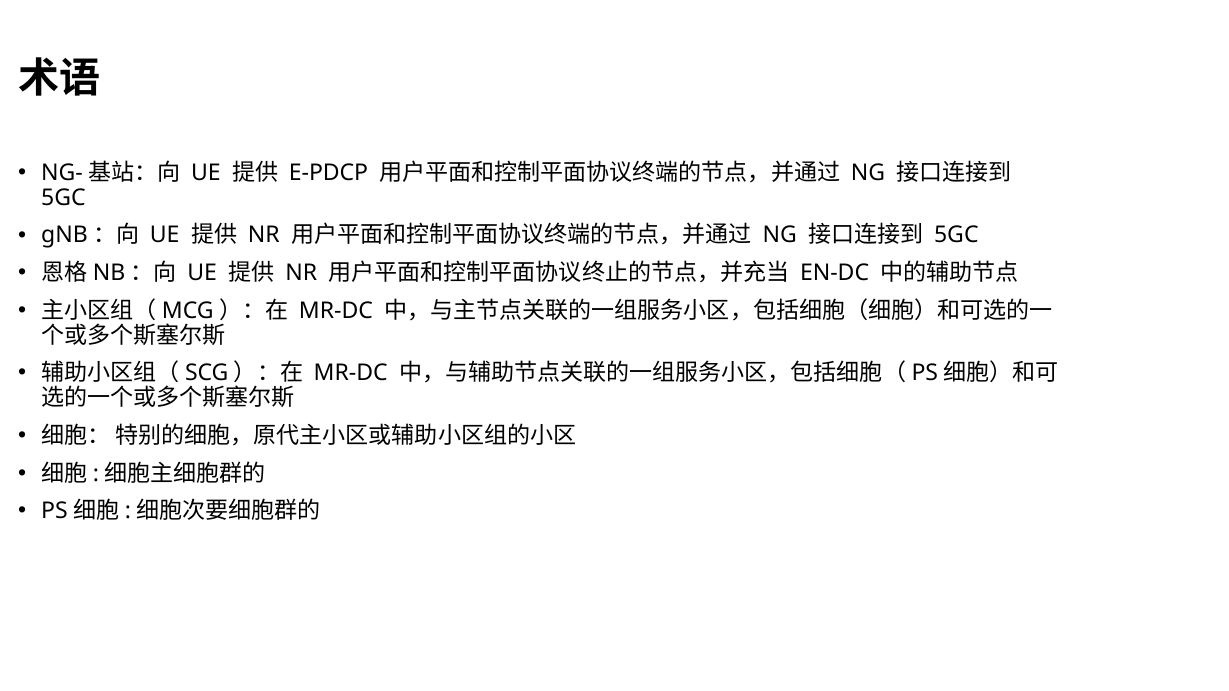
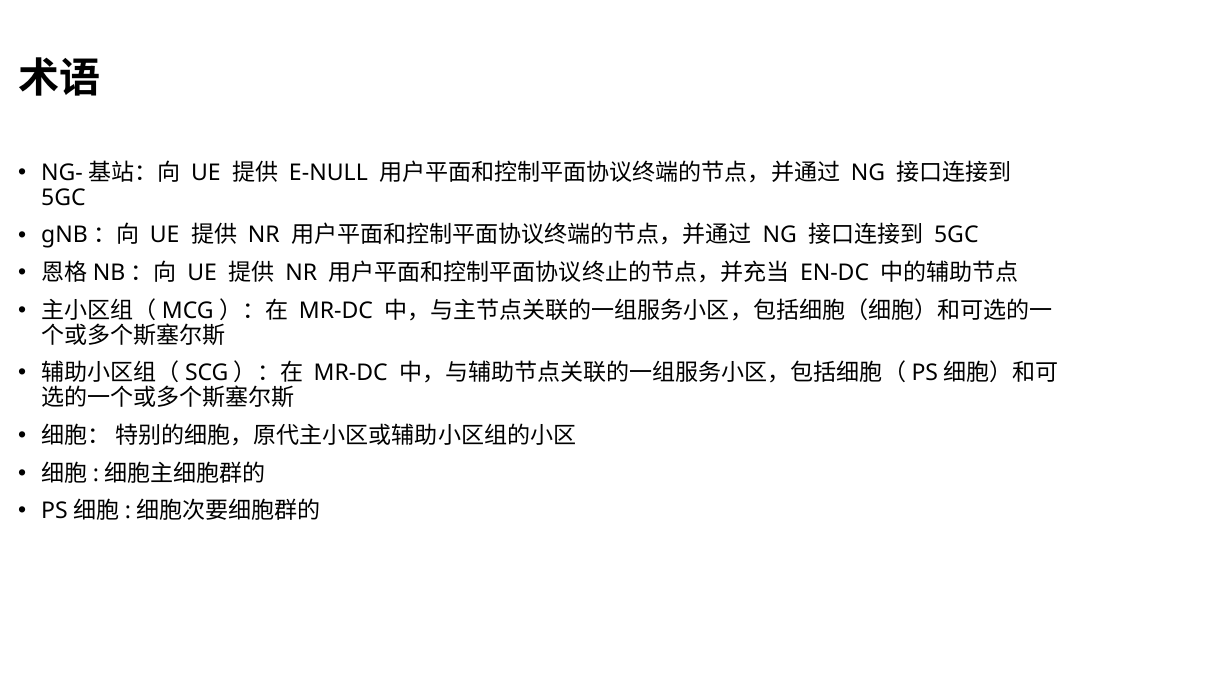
E-PDCP: E-PDCP -> E-NULL
